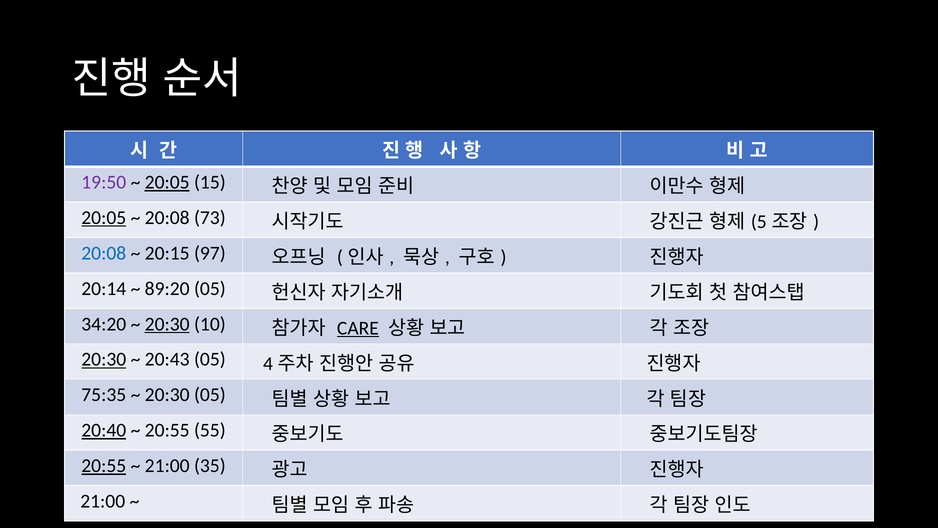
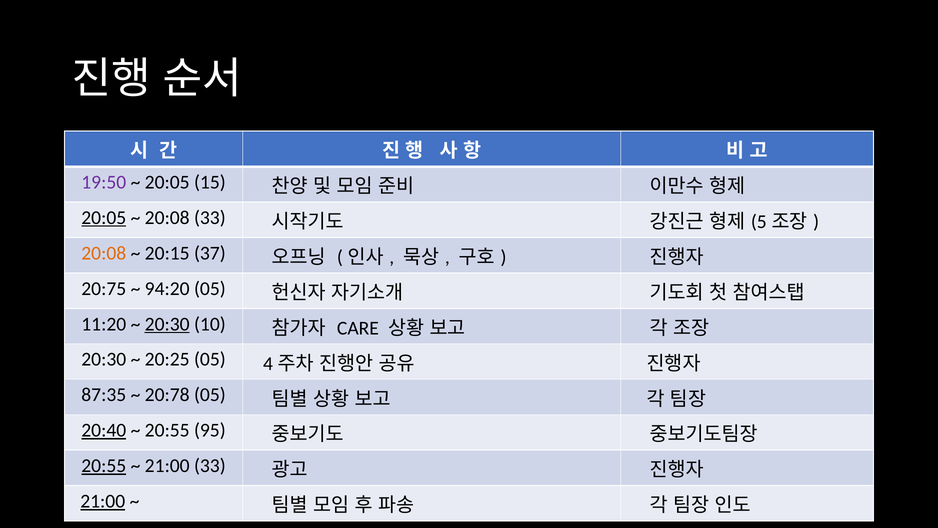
20:05 at (167, 182) underline: present -> none
20:08 73: 73 -> 33
20:08 at (104, 253) colour: blue -> orange
97: 97 -> 37
20:14: 20:14 -> 20:75
89:20: 89:20 -> 94:20
34:20: 34:20 -> 11:20
CARE underline: present -> none
20:30 at (104, 359) underline: present -> none
20:43: 20:43 -> 20:25
75:35: 75:35 -> 87:35
20:30 at (167, 395): 20:30 -> 20:78
55: 55 -> 95
21:00 35: 35 -> 33
21:00 at (103, 501) underline: none -> present
